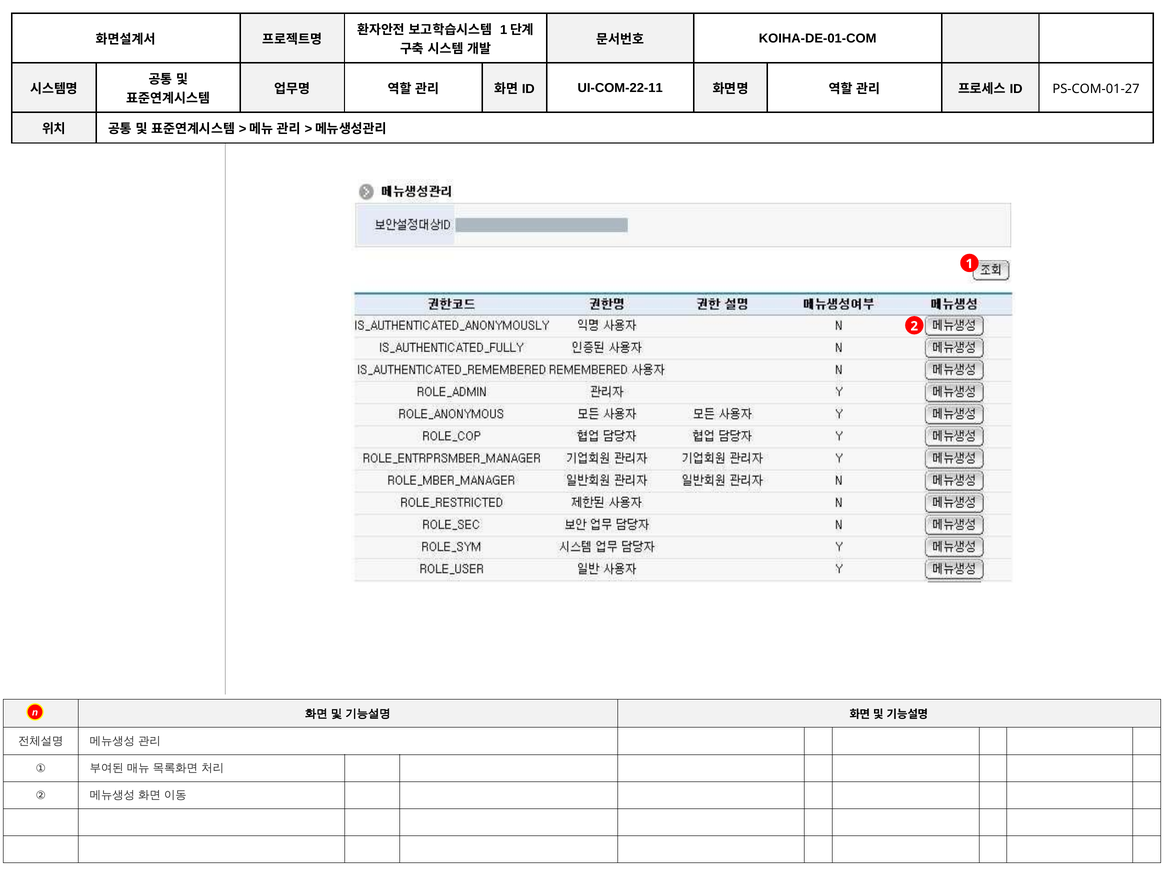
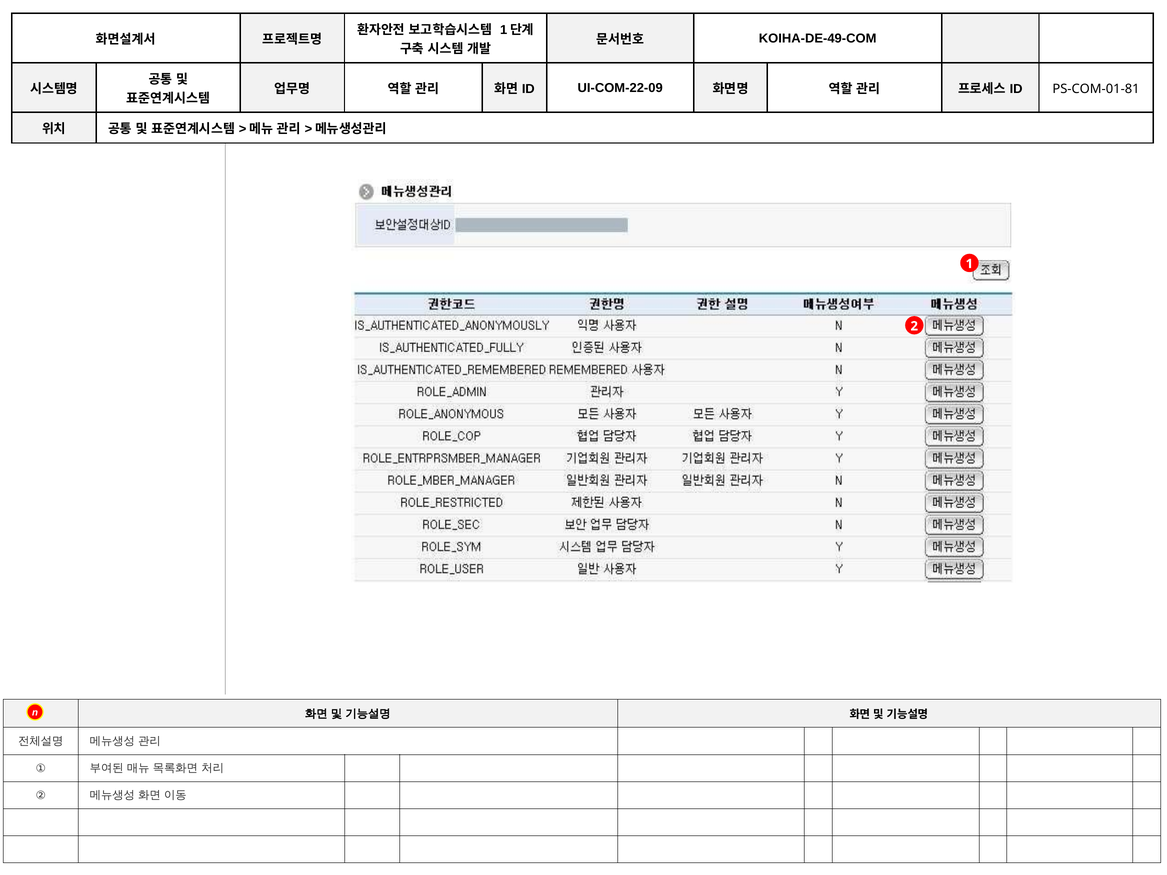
KOIHA-DE-01-COM: KOIHA-DE-01-COM -> KOIHA-DE-49-COM
UI-COM-22-11: UI-COM-22-11 -> UI-COM-22-09
PS-COM-01-27: PS-COM-01-27 -> PS-COM-01-81
